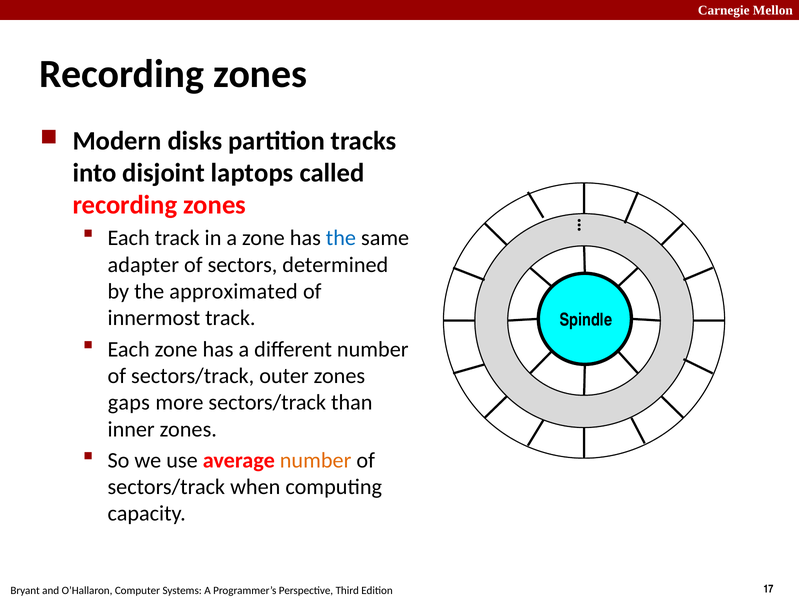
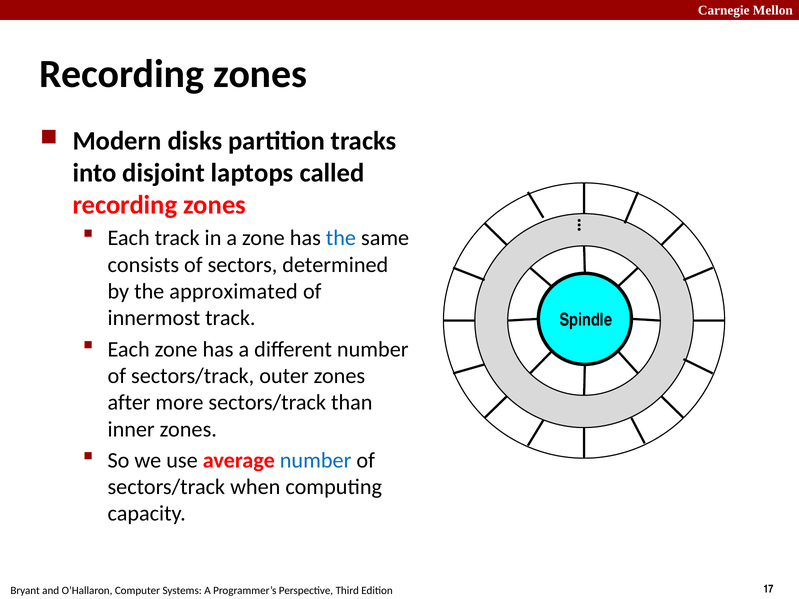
adapter: adapter -> consists
gaps: gaps -> after
number at (316, 461) colour: orange -> blue
